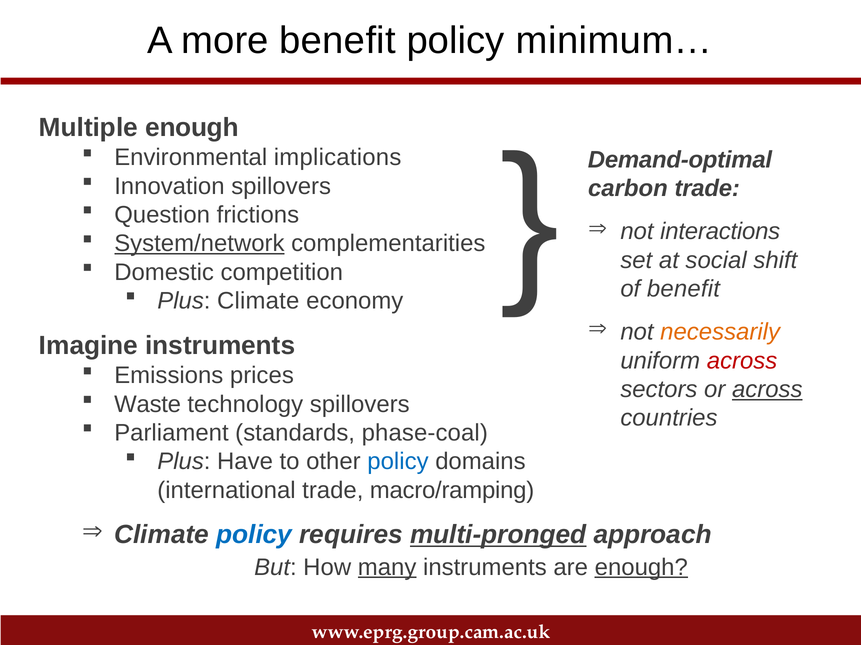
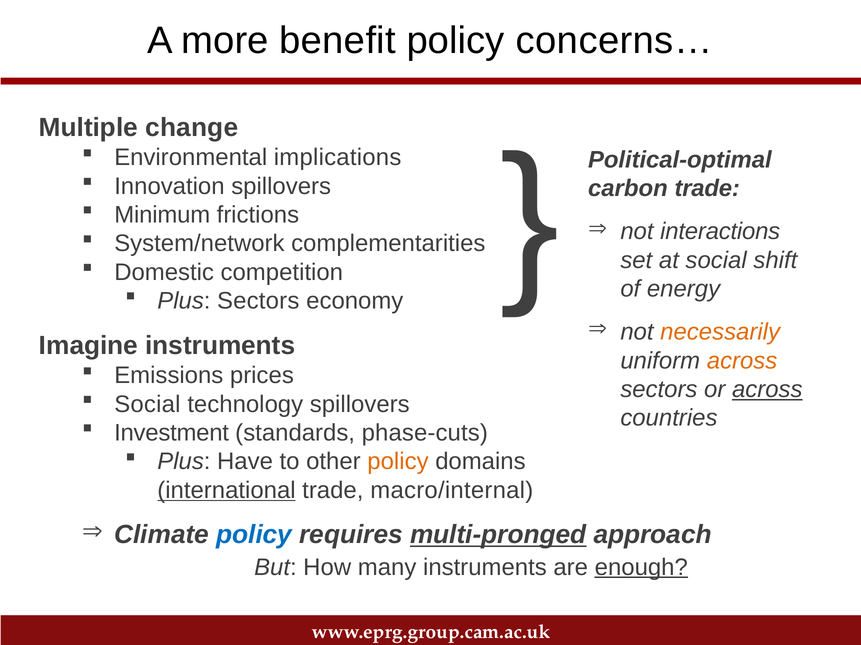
minimum…: minimum… -> concerns…
Multiple enough: enough -> change
Demand-optimal: Demand-optimal -> Political-optimal
Question: Question -> Minimum
System/network underline: present -> none
of benefit: benefit -> energy
Plus Climate: Climate -> Sectors
across at (742, 361) colour: red -> orange
Waste at (148, 405): Waste -> Social
Parliament: Parliament -> Investment
phase-coal: phase-coal -> phase-cuts
policy at (398, 462) colour: blue -> orange
international underline: none -> present
macro/ramping: macro/ramping -> macro/internal
many underline: present -> none
